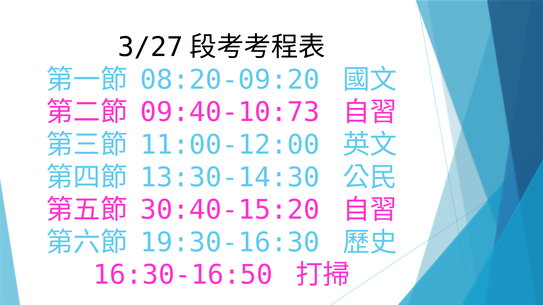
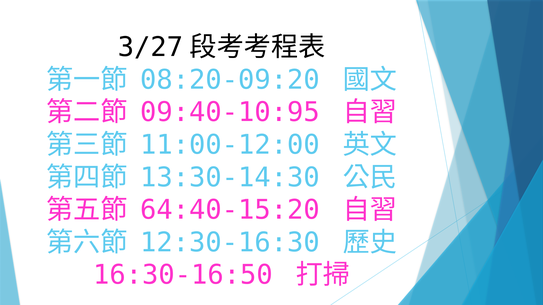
09:40-10:73: 09:40-10:73 -> 09:40-10:95
30:40-15:20: 30:40-15:20 -> 64:40-15:20
19:30-16:30: 19:30-16:30 -> 12:30-16:30
